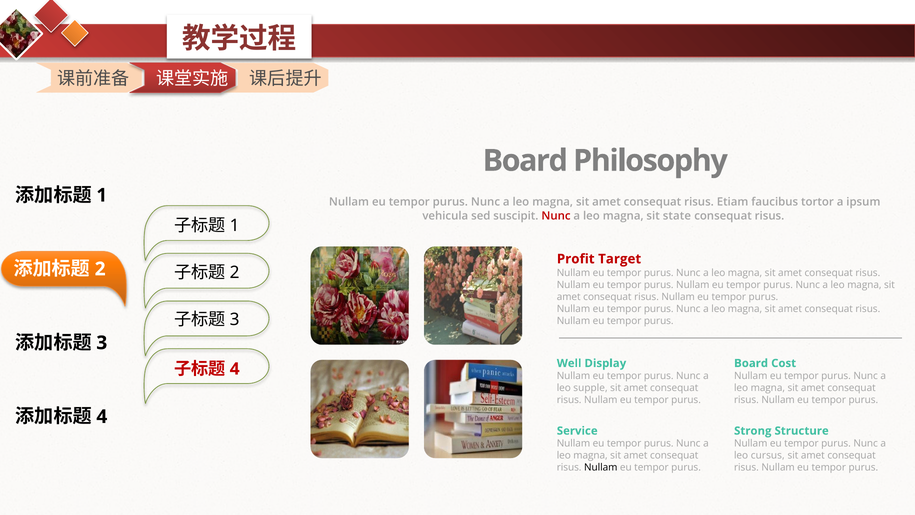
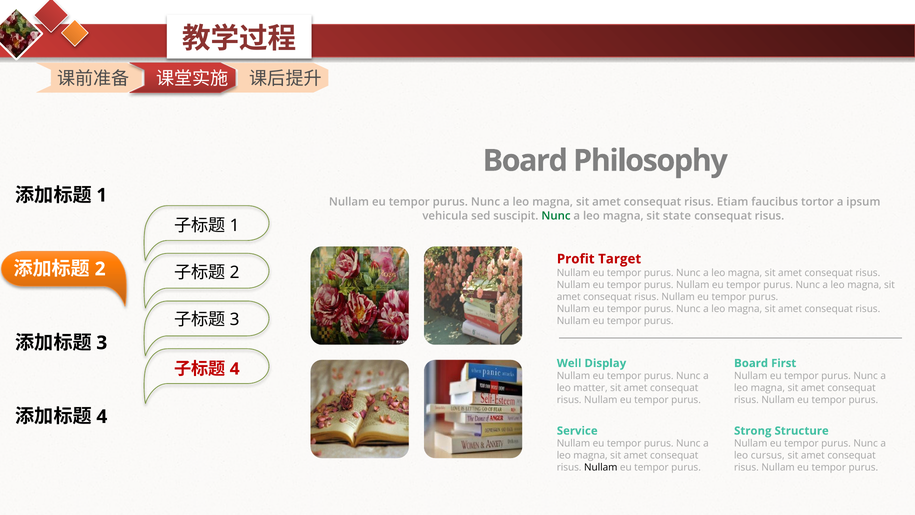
Nunc at (556, 216) colour: red -> green
Cost: Cost -> First
supple: supple -> matter
